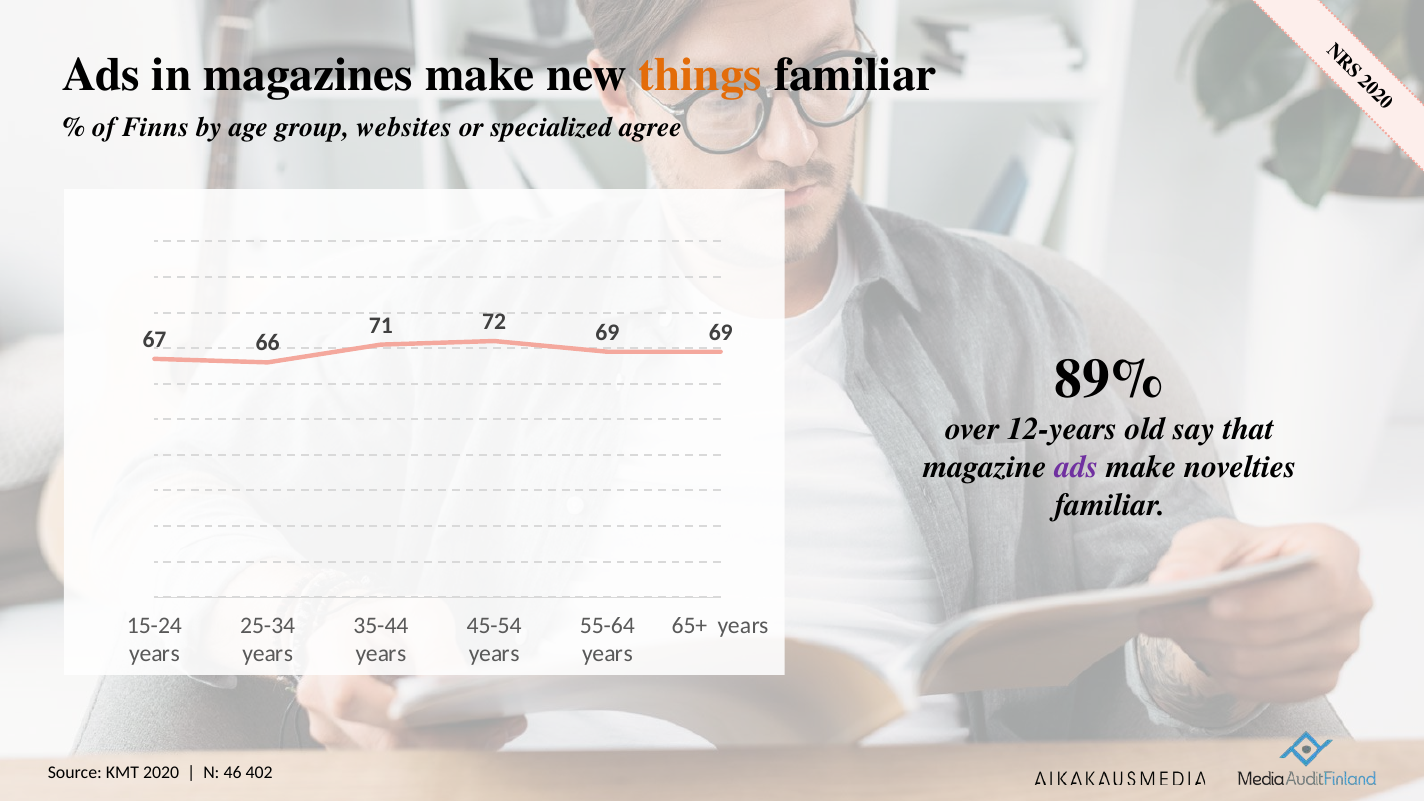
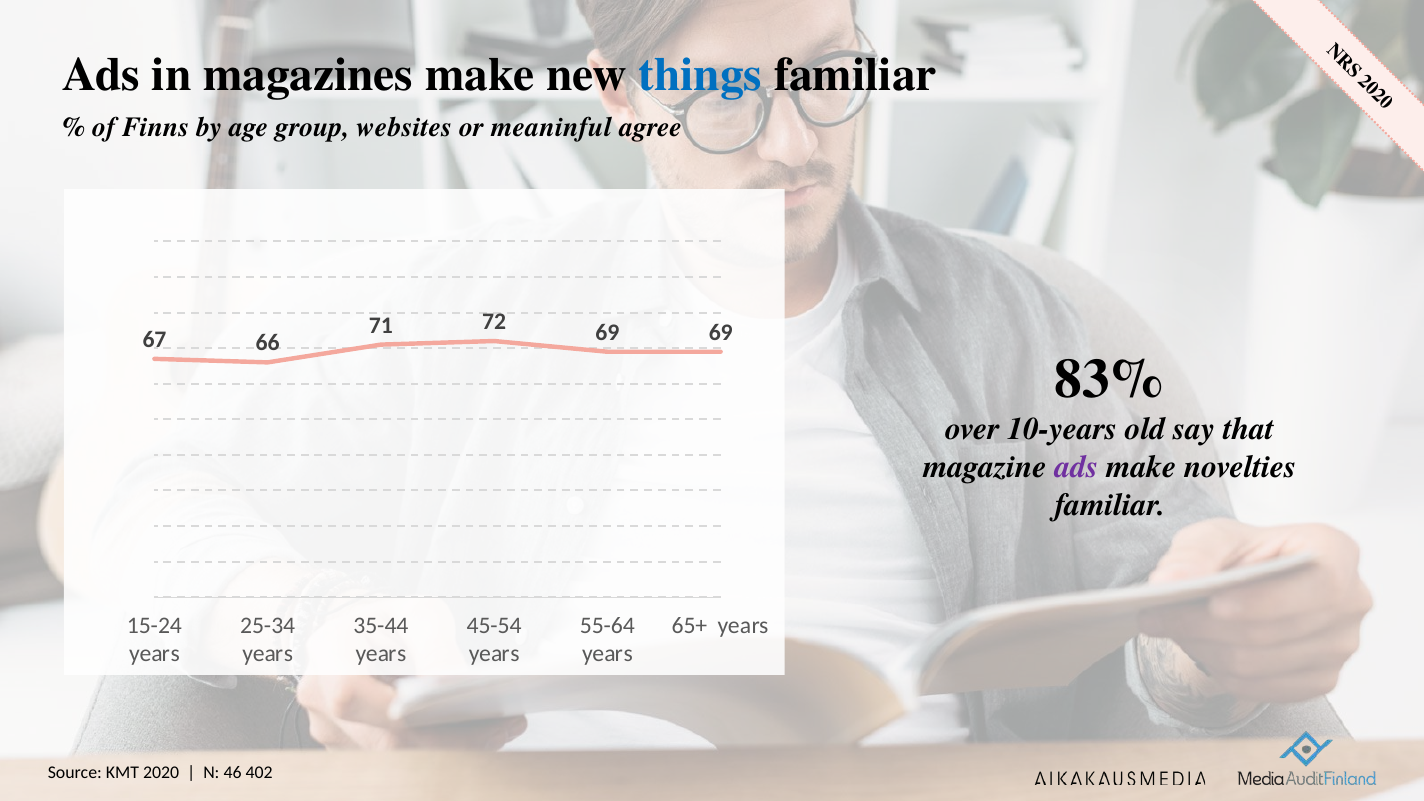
things colour: orange -> blue
specialized: specialized -> meaninful
89%: 89% -> 83%
12-years: 12-years -> 10-years
